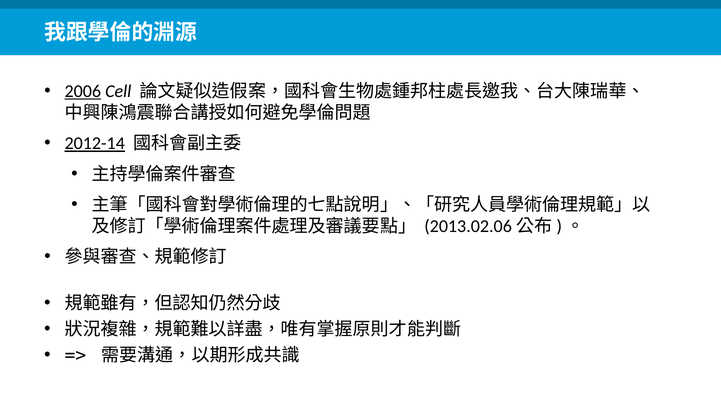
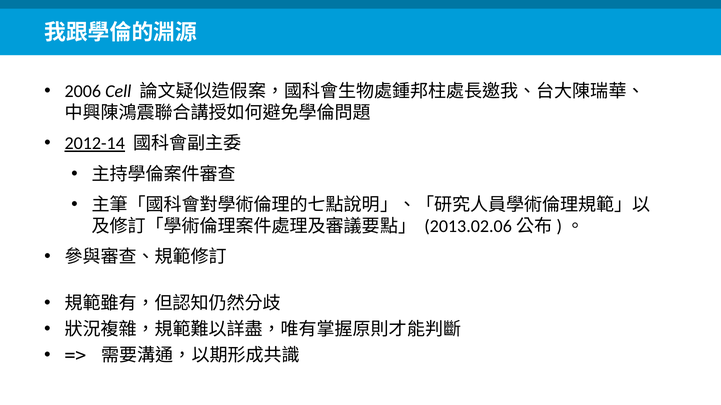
2006 underline: present -> none
